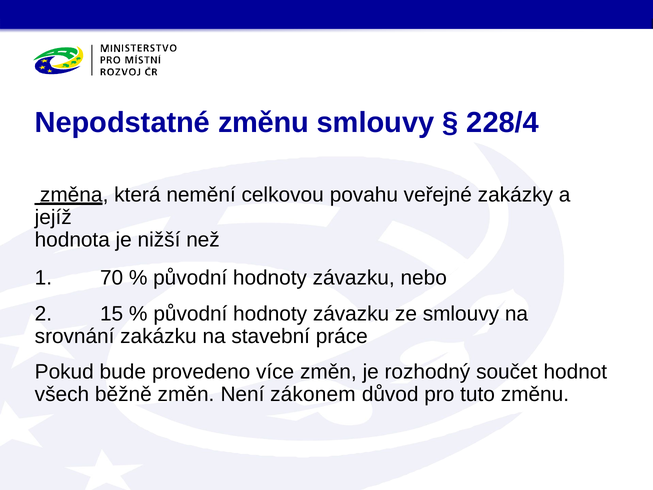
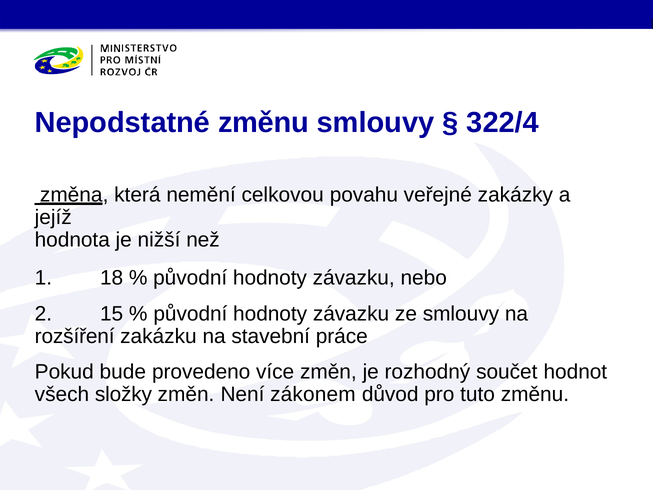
228/4: 228/4 -> 322/4
70: 70 -> 18
srovnání: srovnání -> rozšíření
běžně: běžně -> složky
